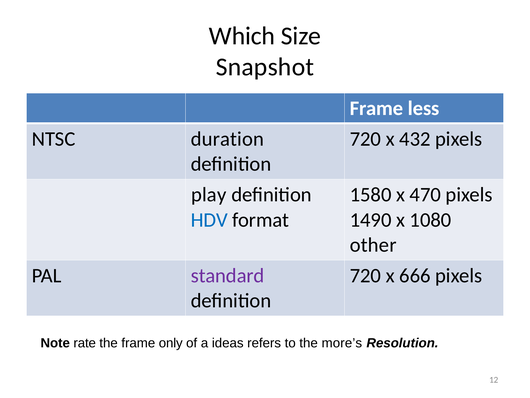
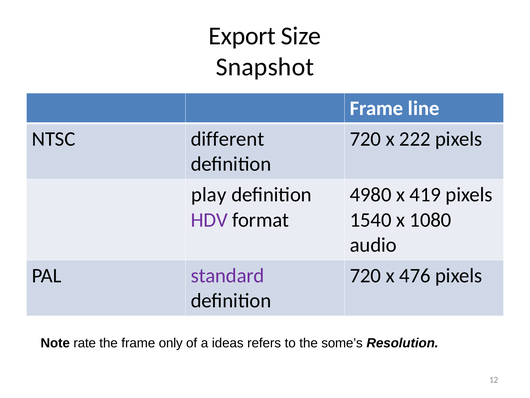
Which: Which -> Export
less: less -> line
duration: duration -> different
432: 432 -> 222
1580: 1580 -> 4980
470: 470 -> 419
HDV colour: blue -> purple
1490: 1490 -> 1540
other: other -> audio
666: 666 -> 476
more’s: more’s -> some’s
